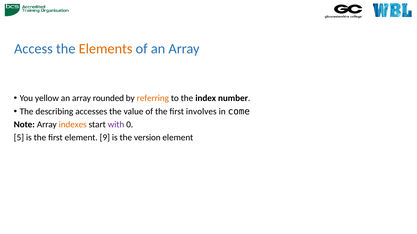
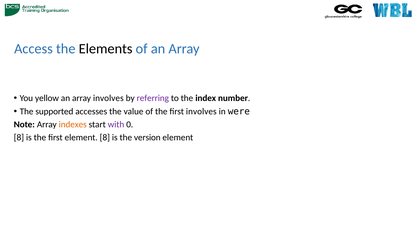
Elements colour: orange -> black
array rounded: rounded -> involves
referring colour: orange -> purple
describing: describing -> supported
come: come -> were
5 at (19, 138): 5 -> 8
element 9: 9 -> 8
